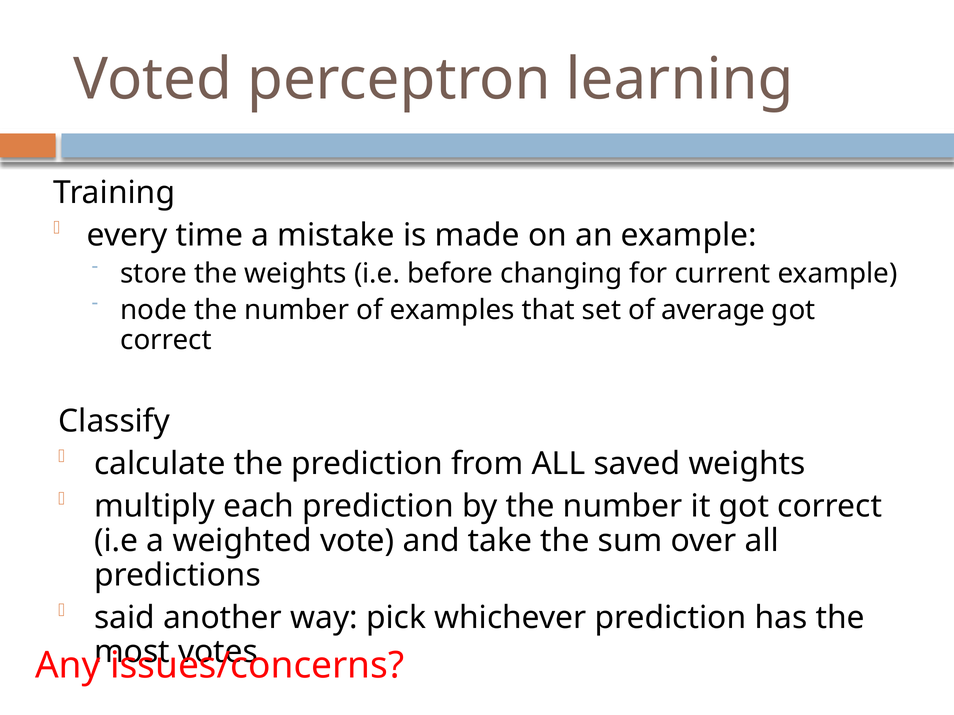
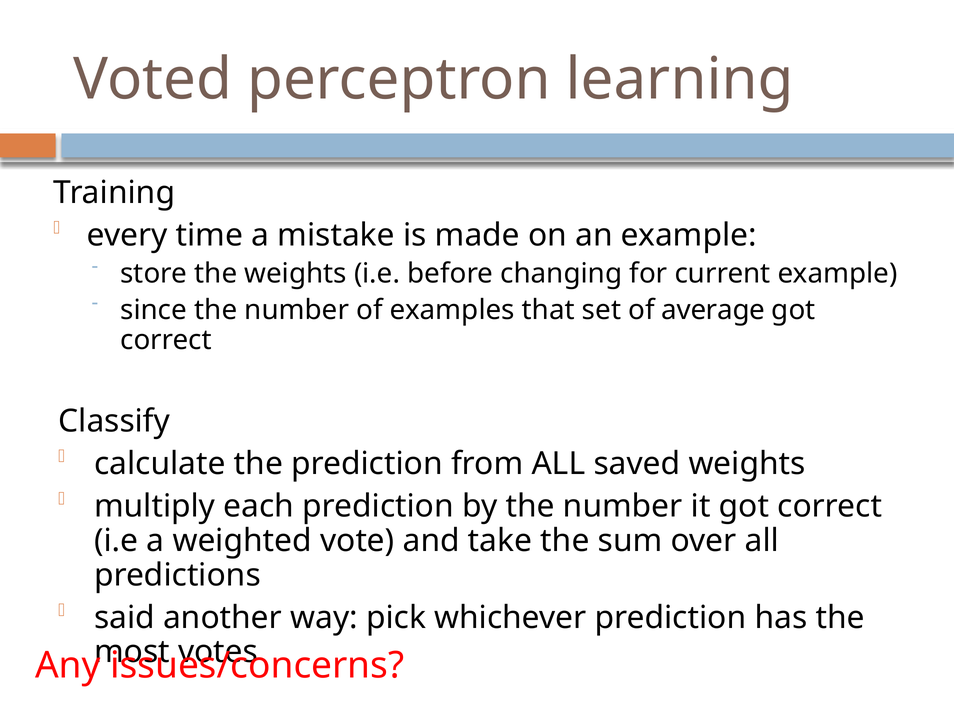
node: node -> since
